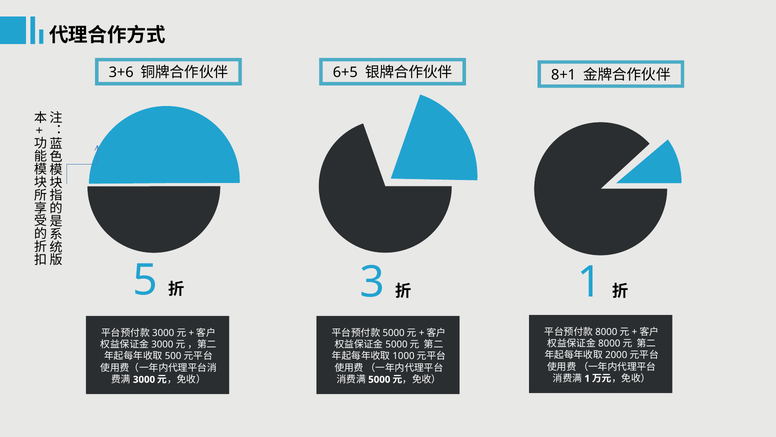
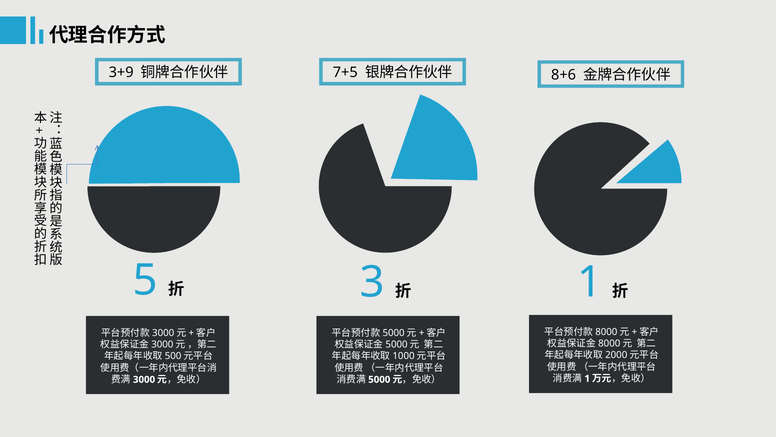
3+6: 3+6 -> 3+9
6+5: 6+5 -> 7+5
8+1: 8+1 -> 8+6
